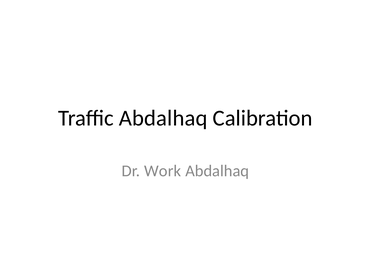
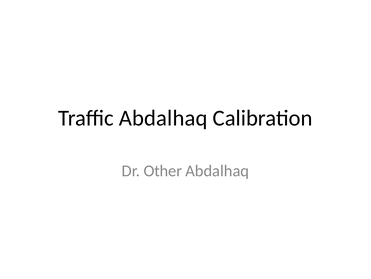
Work: Work -> Other
